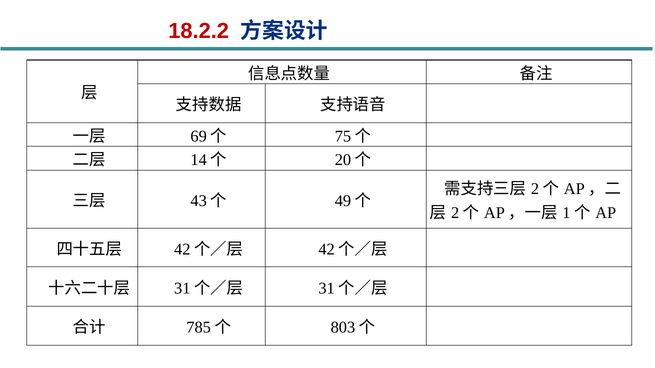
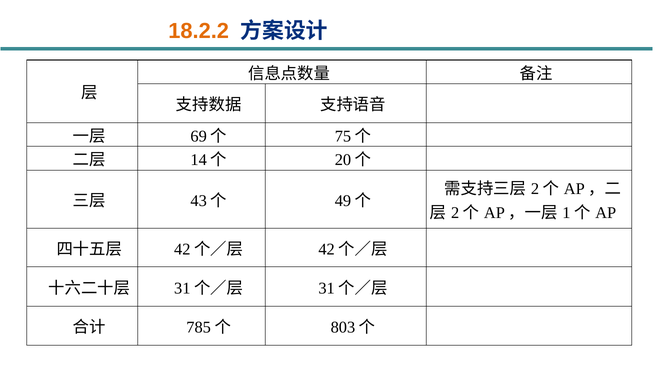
18.2.2 colour: red -> orange
